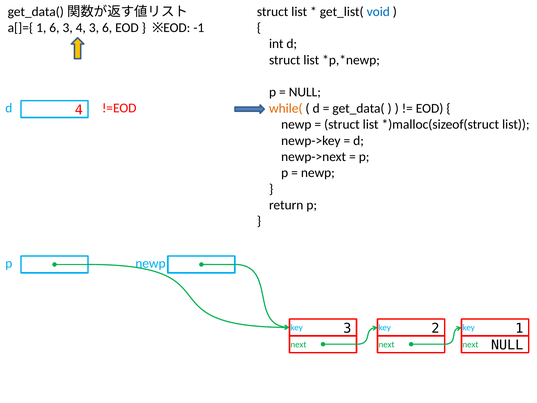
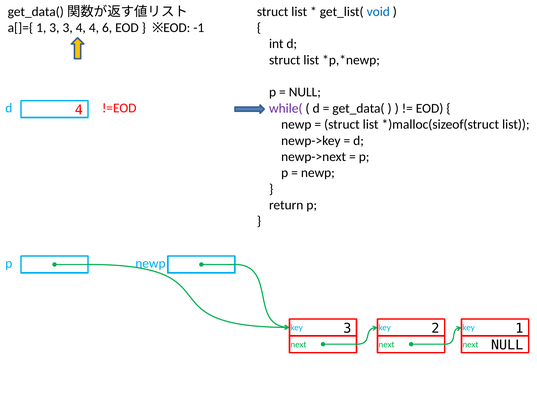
1 6: 6 -> 3
4 3: 3 -> 4
while( colour: orange -> purple
